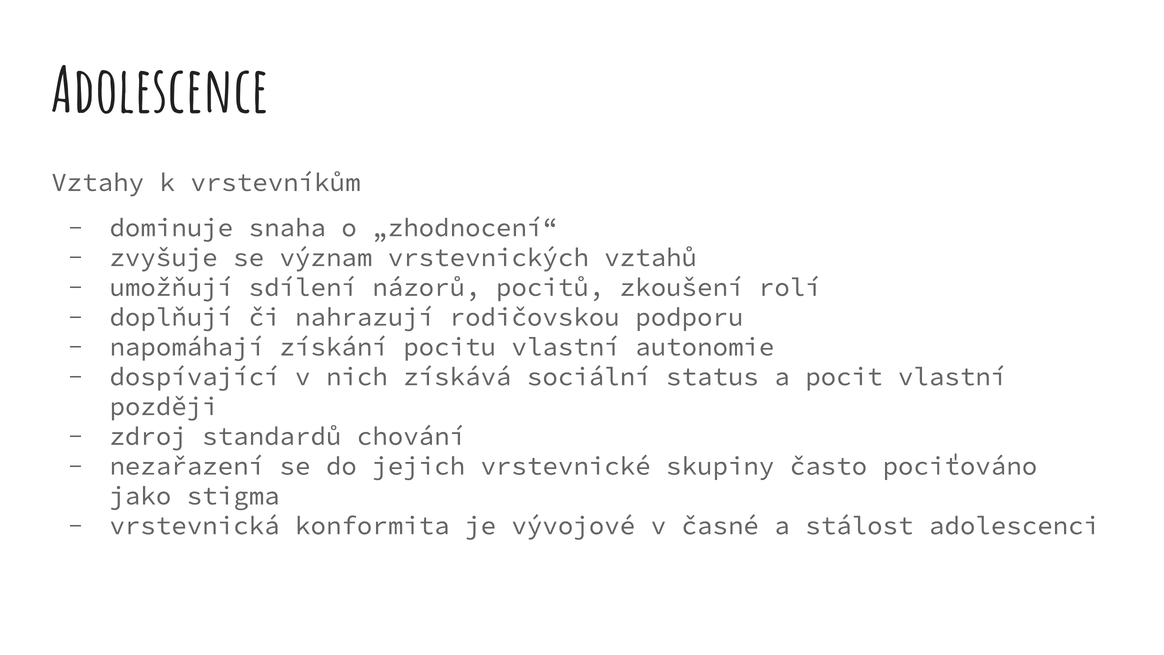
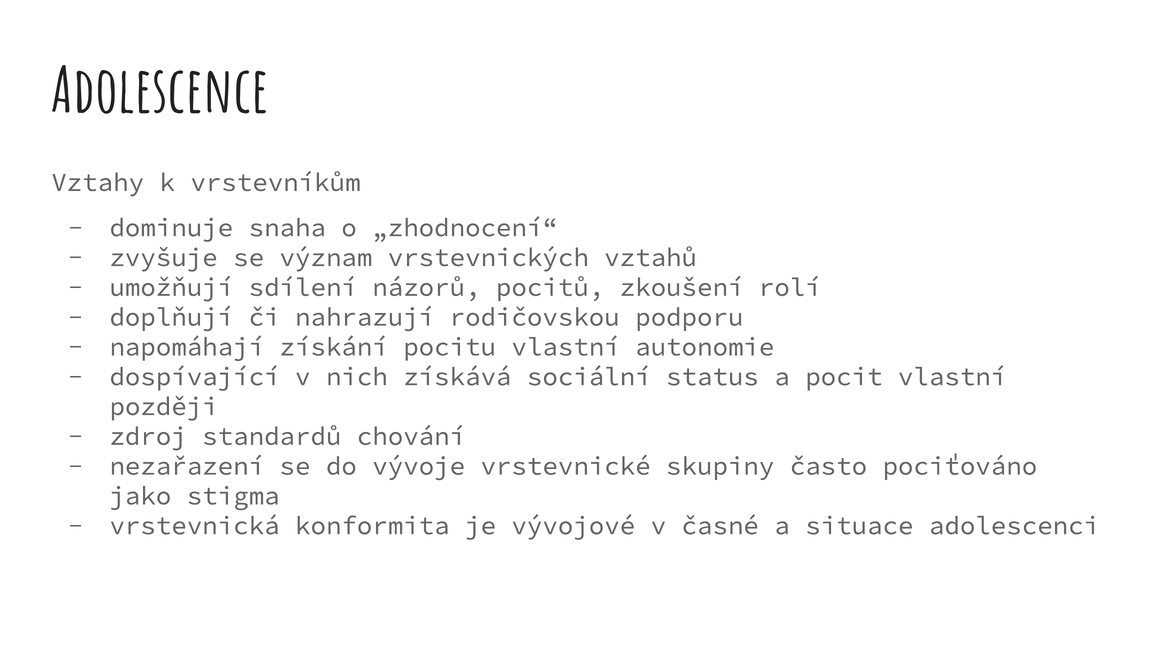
jejich: jejich -> vývoje
stálost: stálost -> situace
